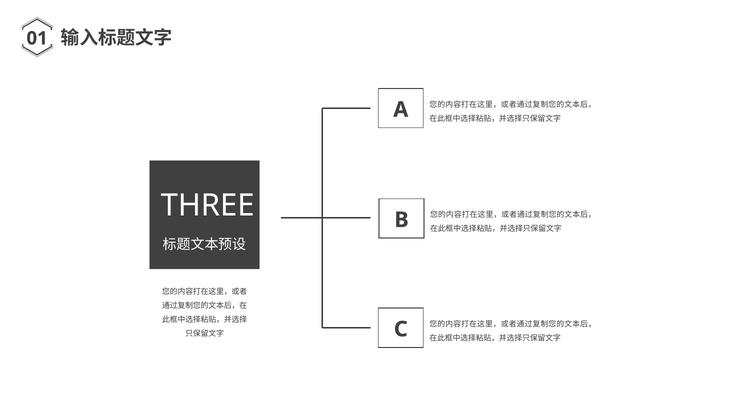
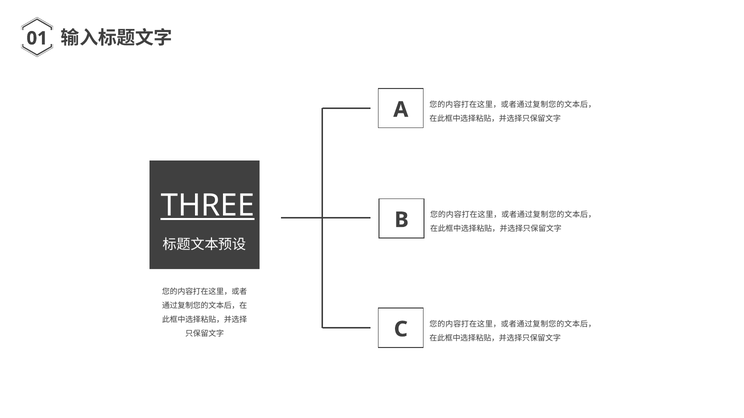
THREE underline: none -> present
